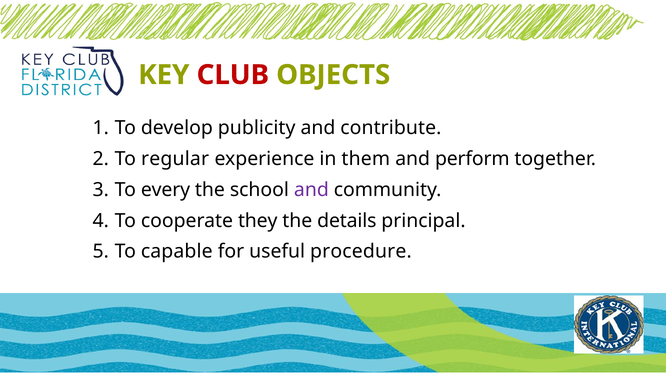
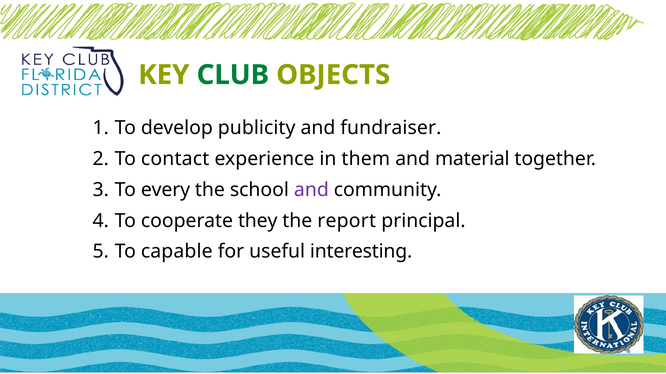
CLUB colour: red -> green
contribute: contribute -> fundraiser
regular: regular -> contact
perform: perform -> material
details: details -> report
procedure: procedure -> interesting
